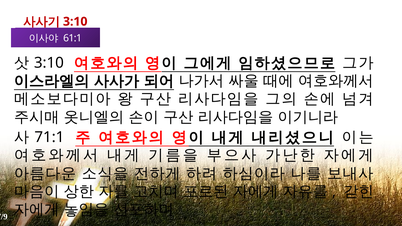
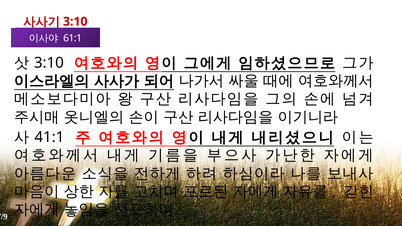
71:1: 71:1 -> 41:1
